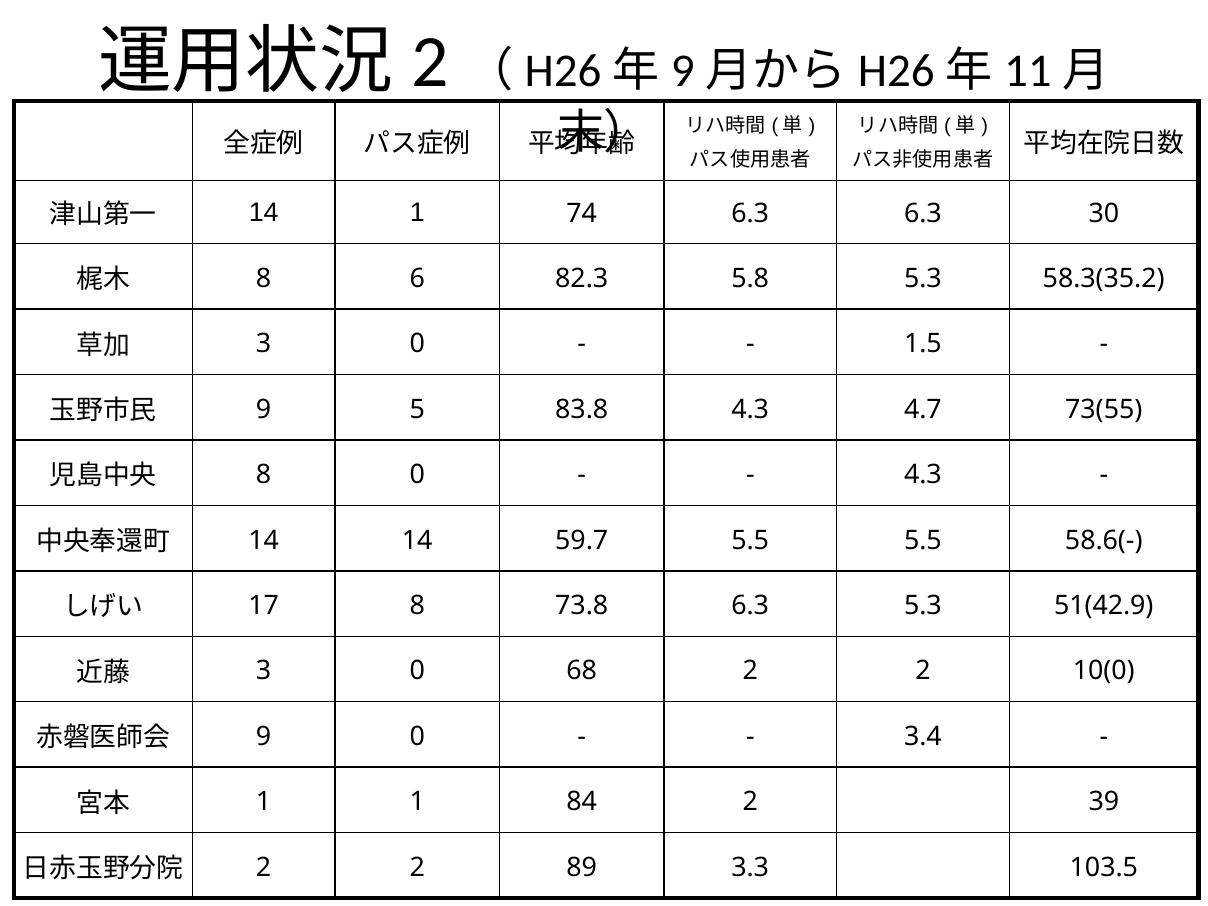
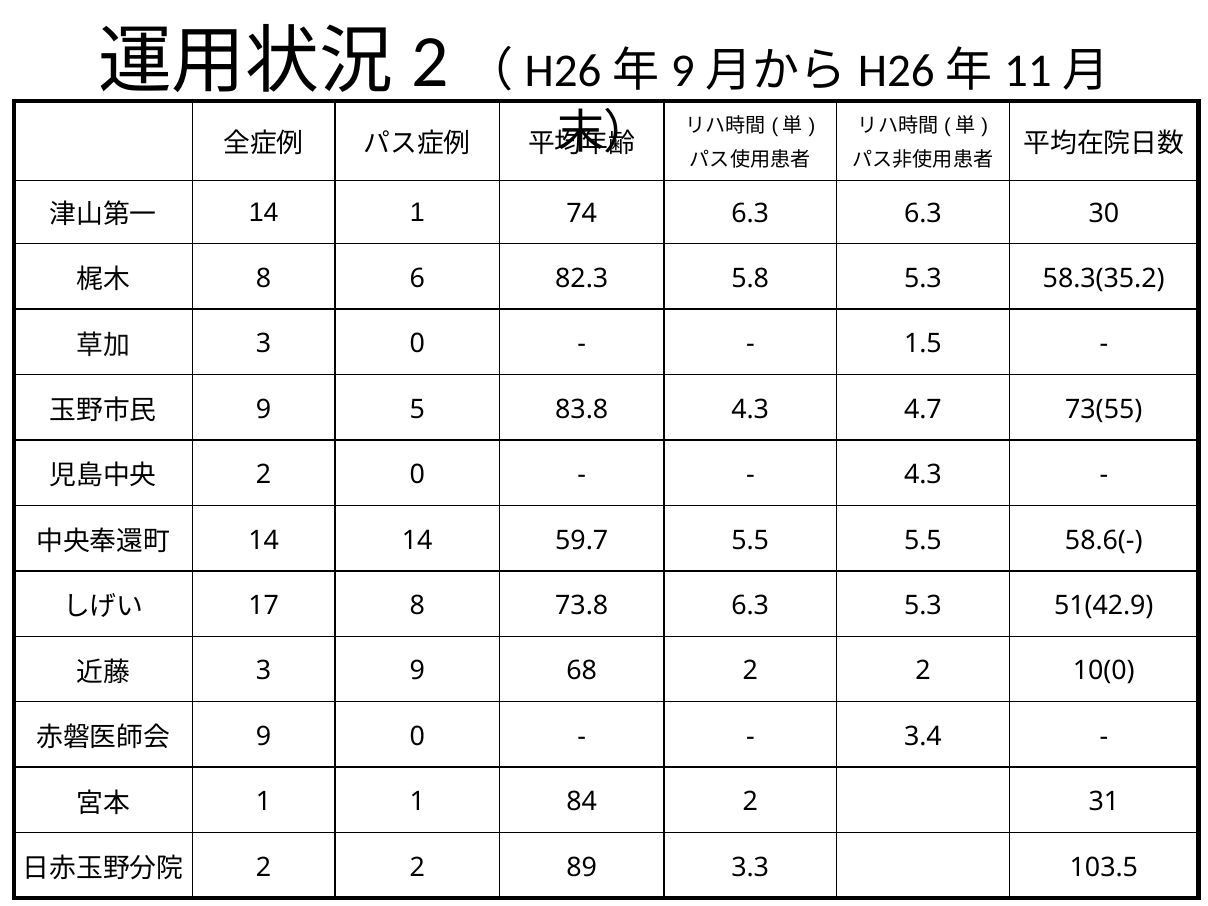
8 at (264, 475): 8 -> 2
0 at (417, 671): 0 -> 9
39: 39 -> 31
